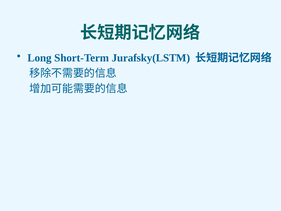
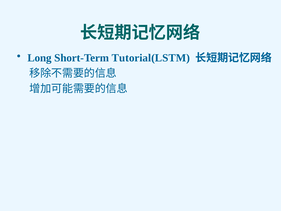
Jurafsky(LSTM: Jurafsky(LSTM -> Tutorial(LSTM
